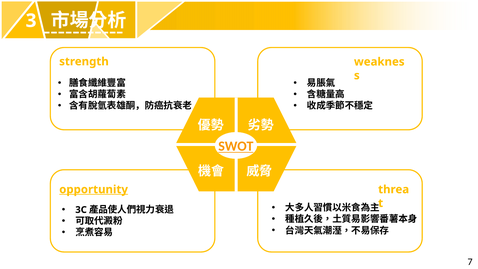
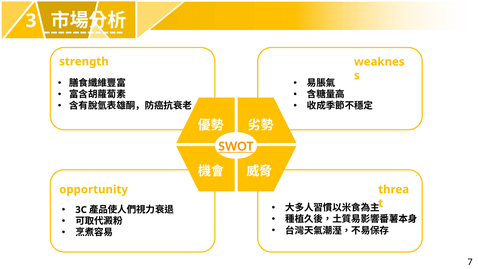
opportunity underline: present -> none
